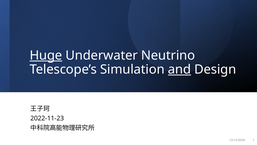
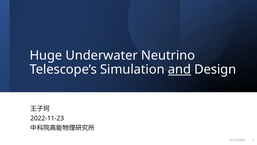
Huge underline: present -> none
